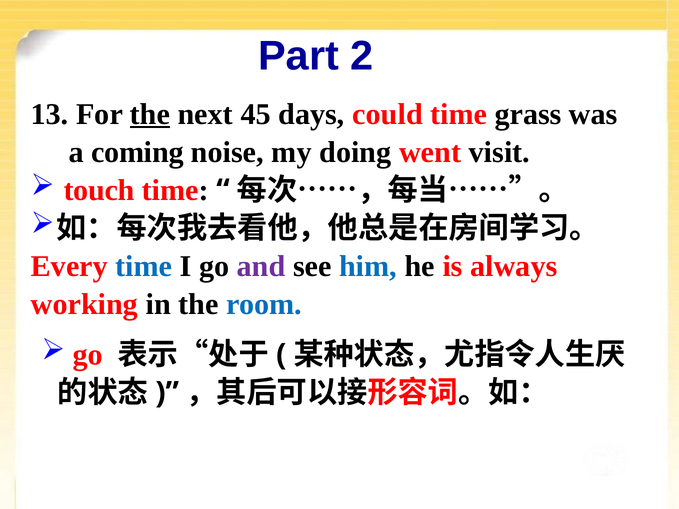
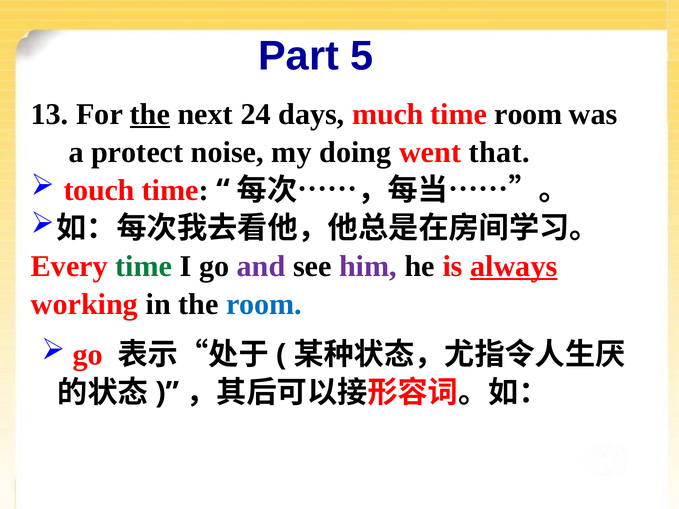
2: 2 -> 5
45: 45 -> 24
could: could -> much
time grass: grass -> room
coming: coming -> protect
visit: visit -> that
time at (144, 266) colour: blue -> green
him colour: blue -> purple
always underline: none -> present
